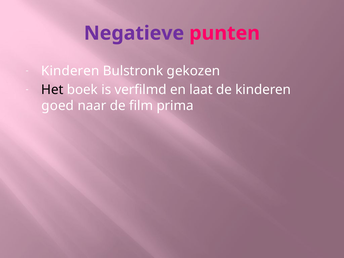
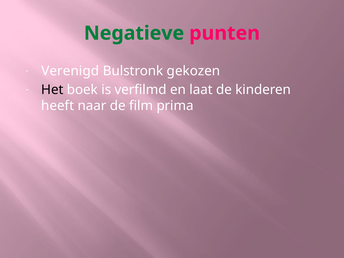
Negatieve colour: purple -> green
Kinderen at (70, 71): Kinderen -> Verenigd
goed: goed -> heeft
